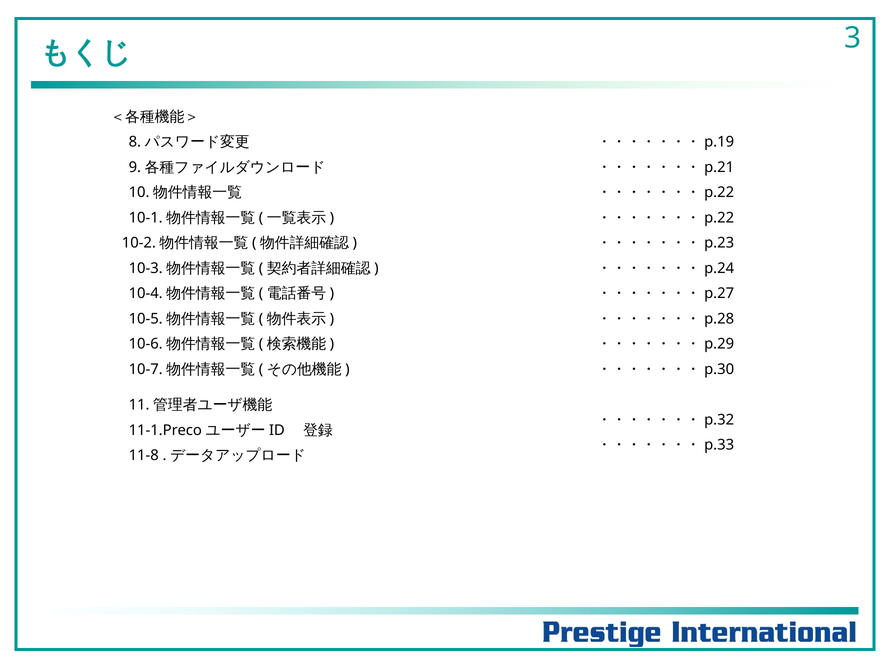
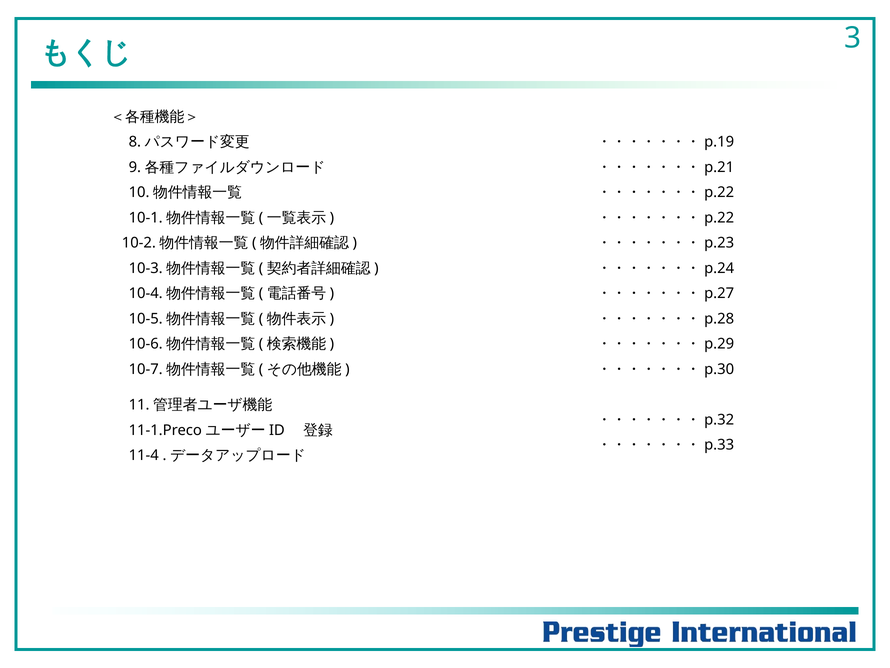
11-8: 11-8 -> 11-4
